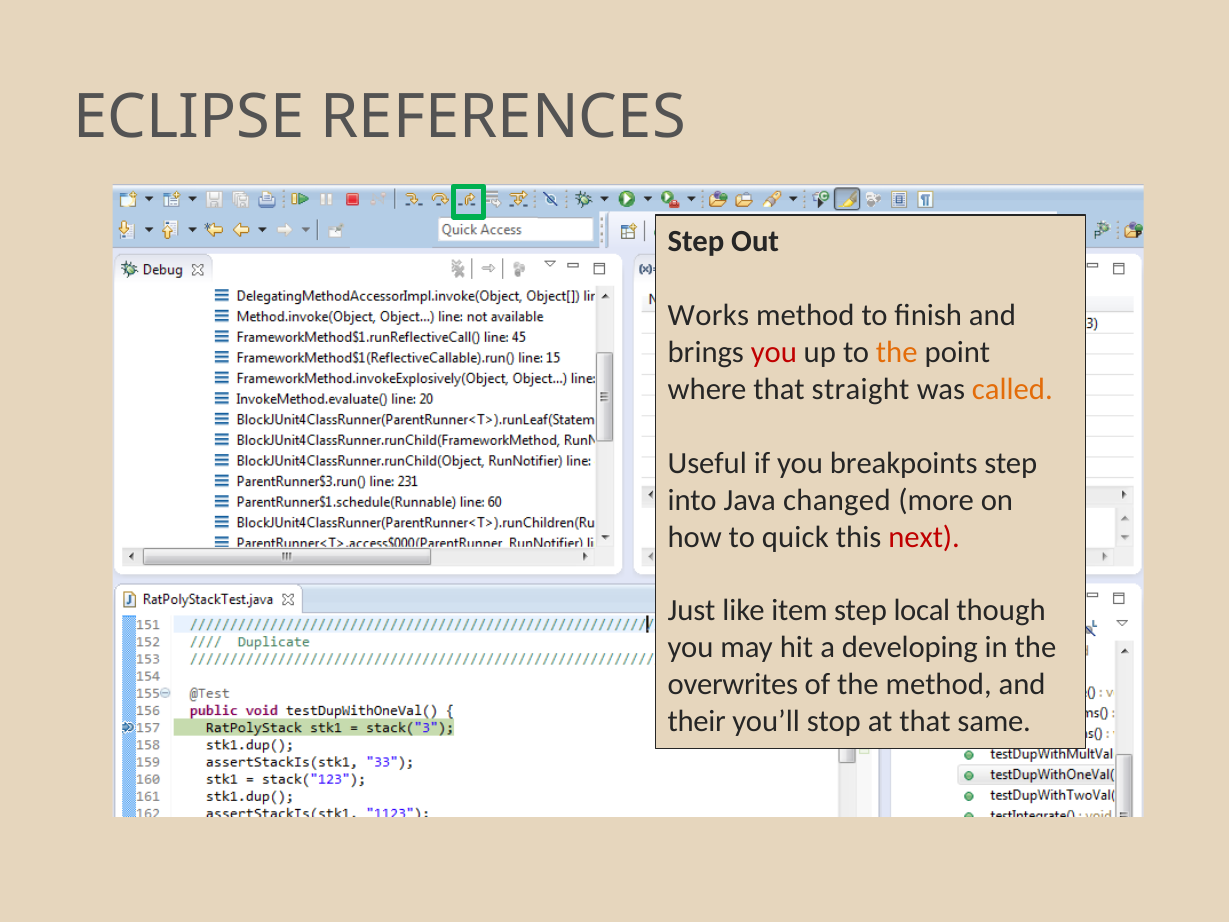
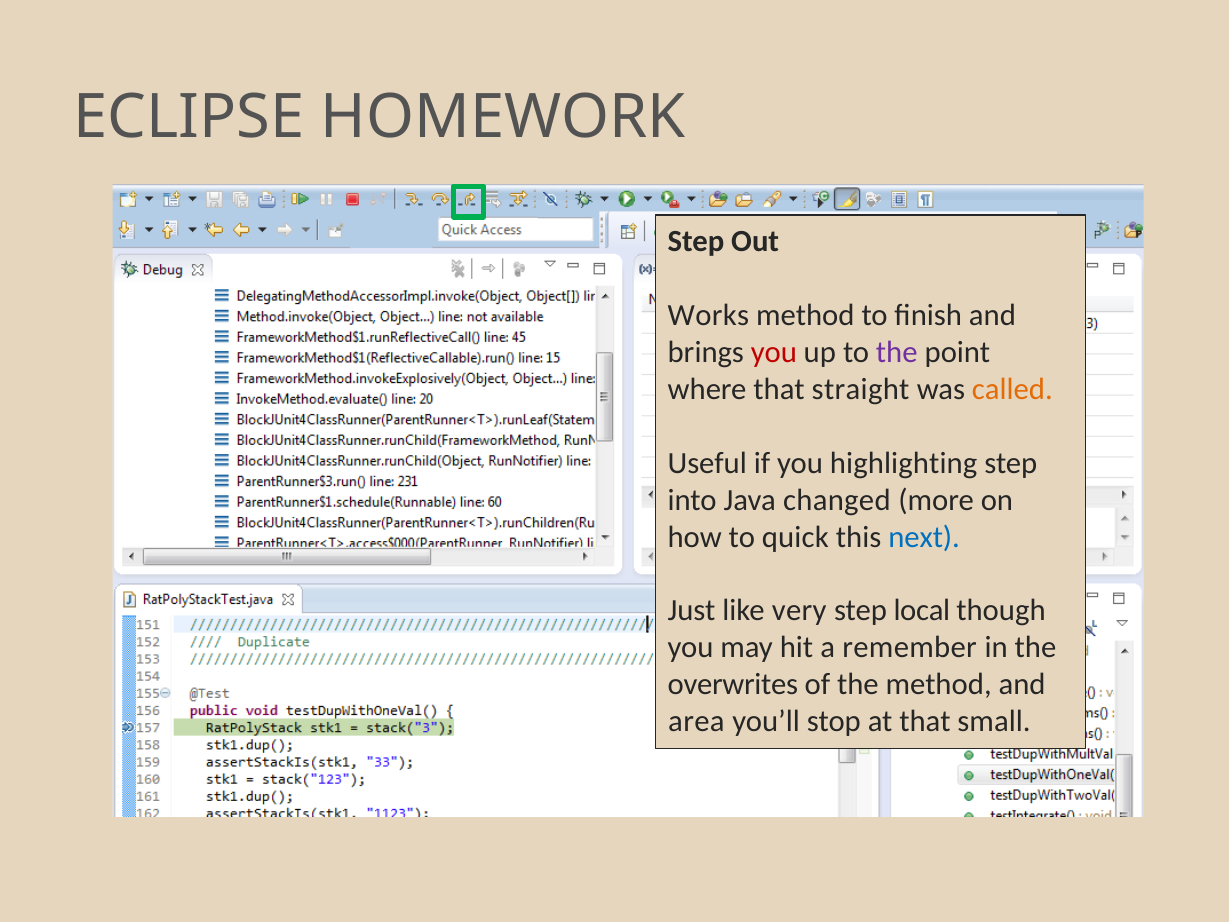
REFERENCES: REFERENCES -> HOMEWORK
the at (897, 352) colour: orange -> purple
breakpoints: breakpoints -> highlighting
next colour: red -> blue
item: item -> very
developing: developing -> remember
their: their -> area
same: same -> small
